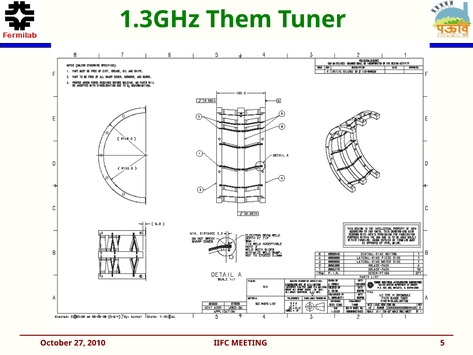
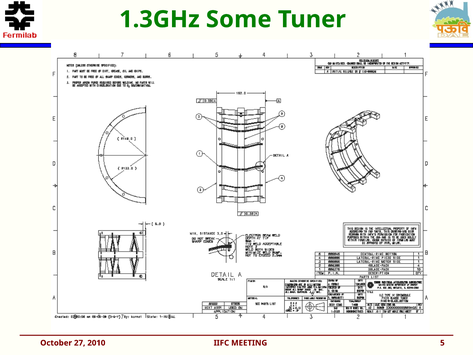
Them: Them -> Some
